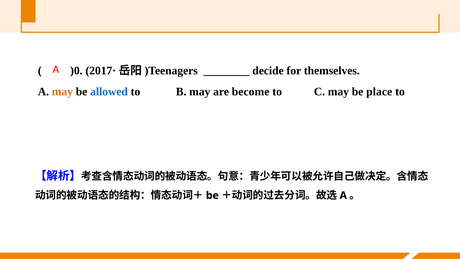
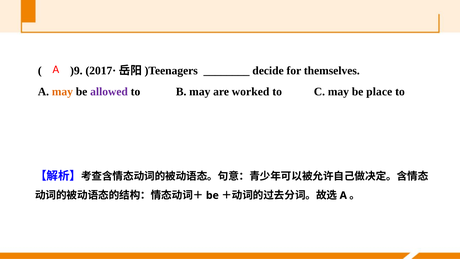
)0: )0 -> )9
allowed colour: blue -> purple
become: become -> worked
